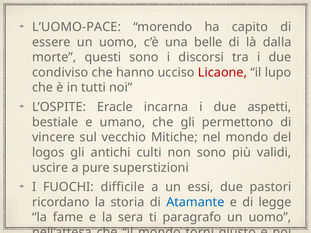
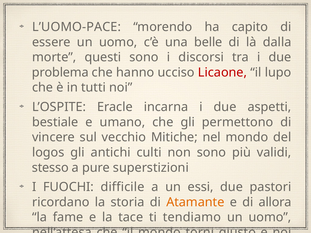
condiviso: condiviso -> problema
uscire: uscire -> stesso
Atamante colour: blue -> orange
legge: legge -> allora
sera: sera -> tace
paragrafo: paragrafo -> tendiamo
